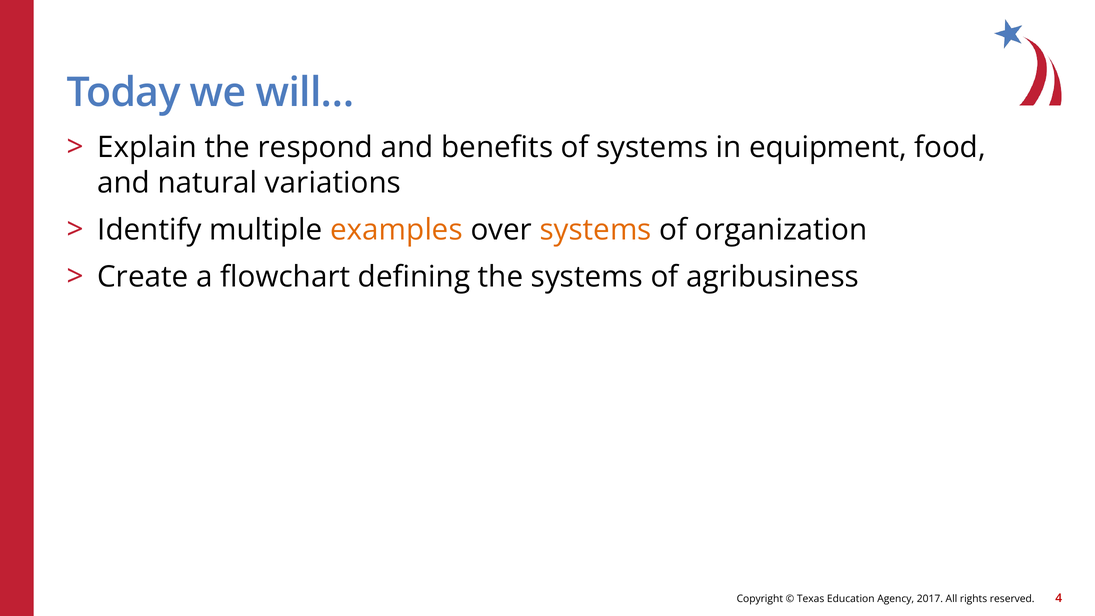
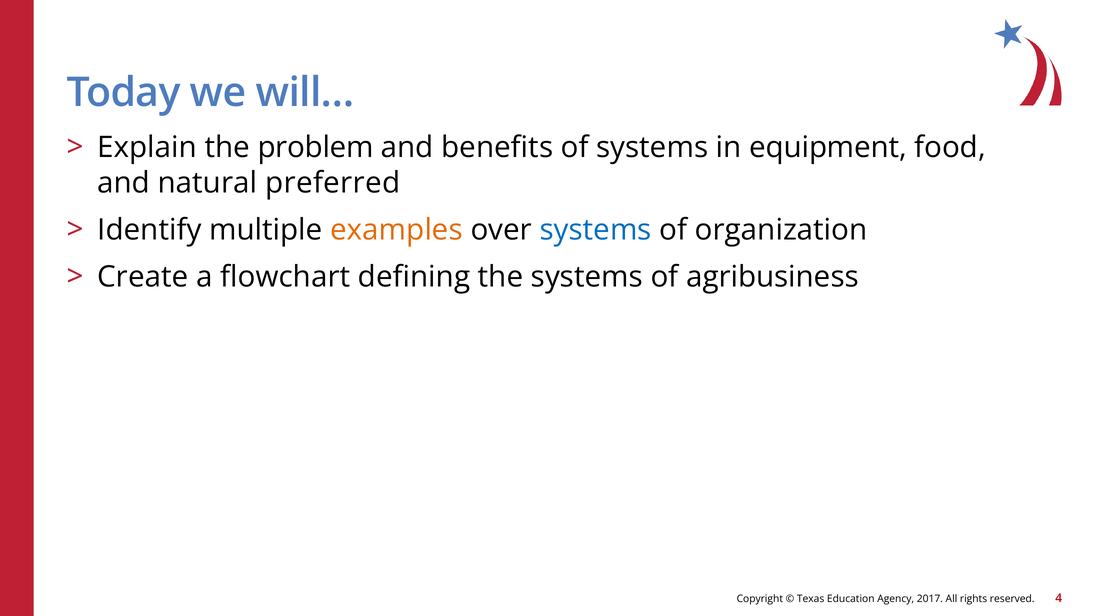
respond: respond -> problem
variations: variations -> preferred
systems at (596, 230) colour: orange -> blue
